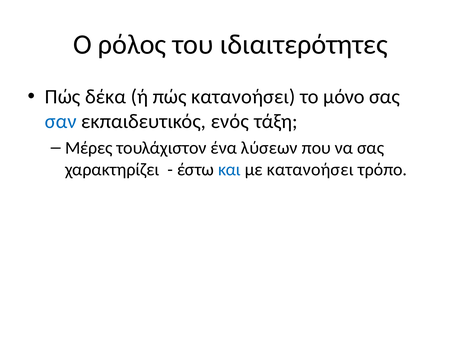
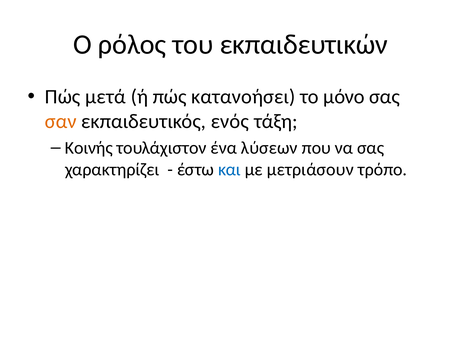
ιδιαιτερότητες: ιδιαιτερότητες -> εκπαιδευτικών
δέκα: δέκα -> μετά
σαν colour: blue -> orange
Μέρες: Μέρες -> Κοινής
με κατανοήσει: κατανοήσει -> μετριάσουν
